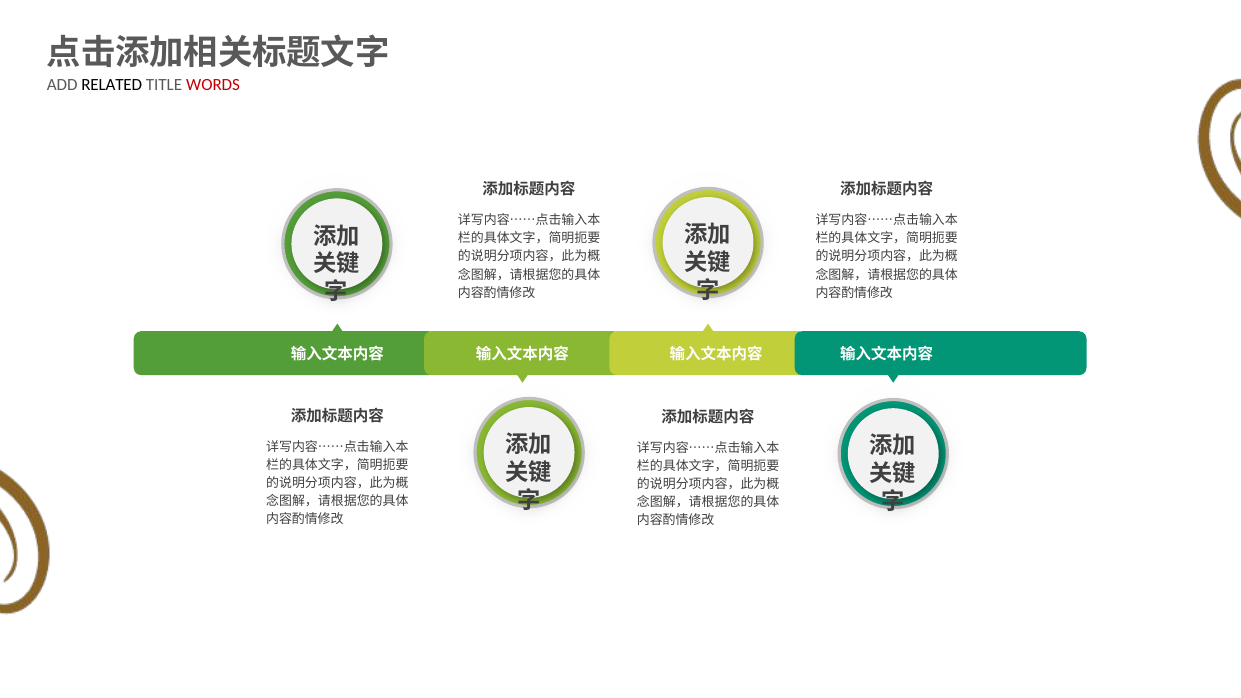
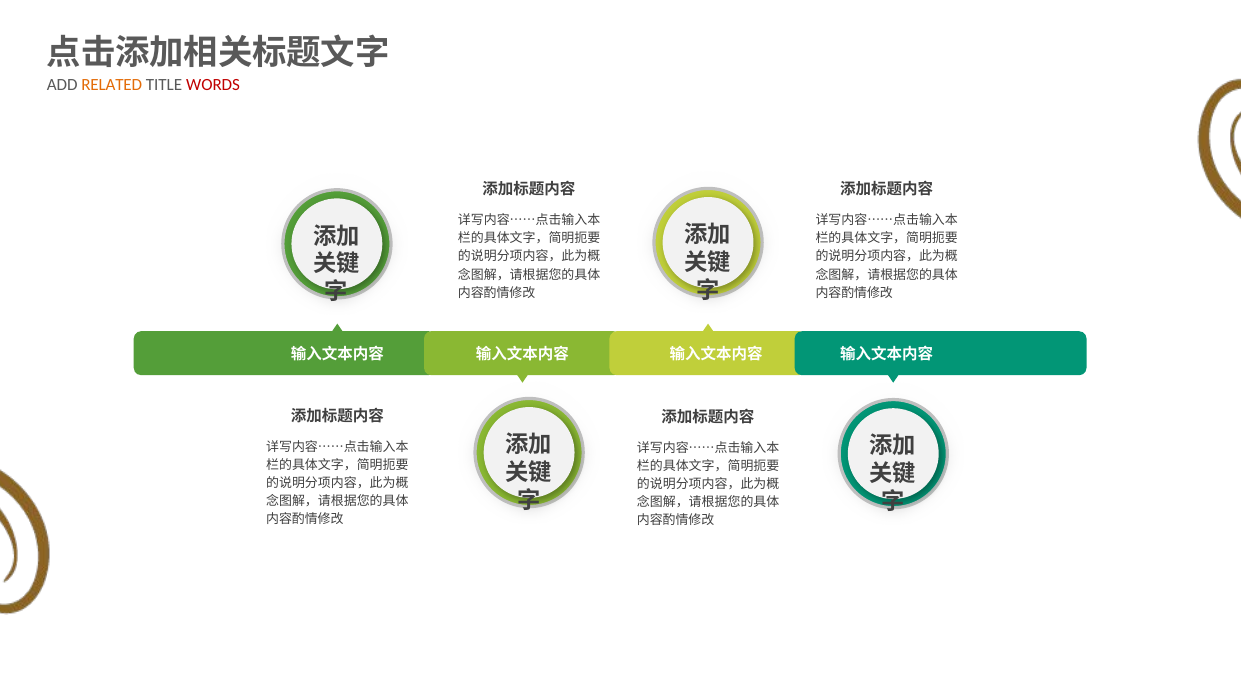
RELATED colour: black -> orange
